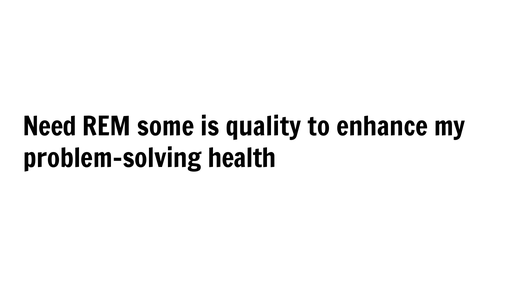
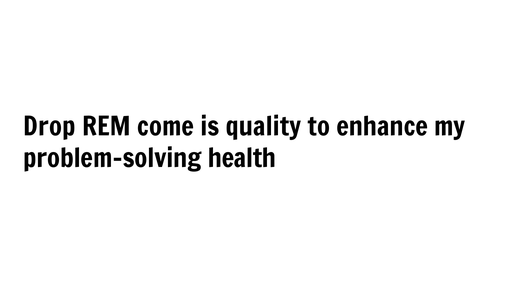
Need: Need -> Drop
some: some -> come
